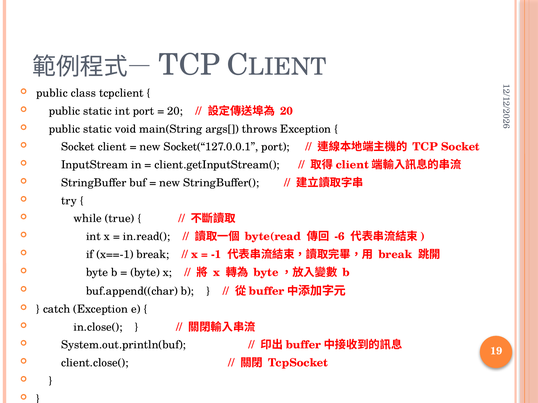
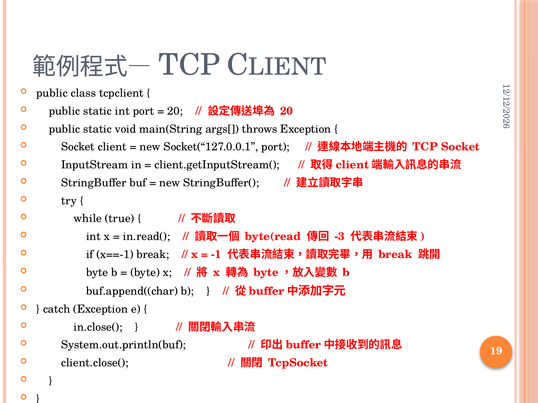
-6: -6 -> -3
